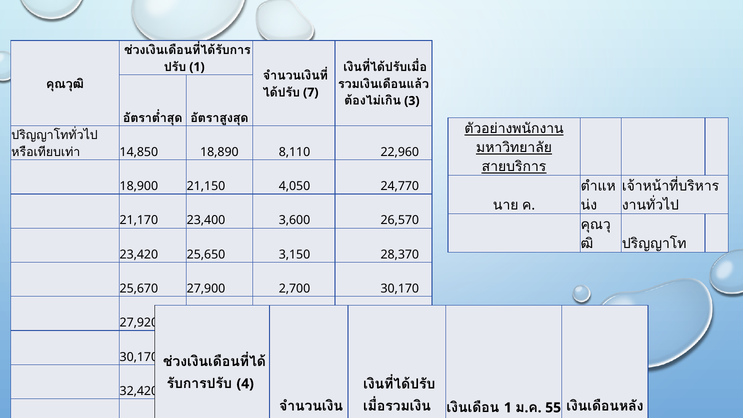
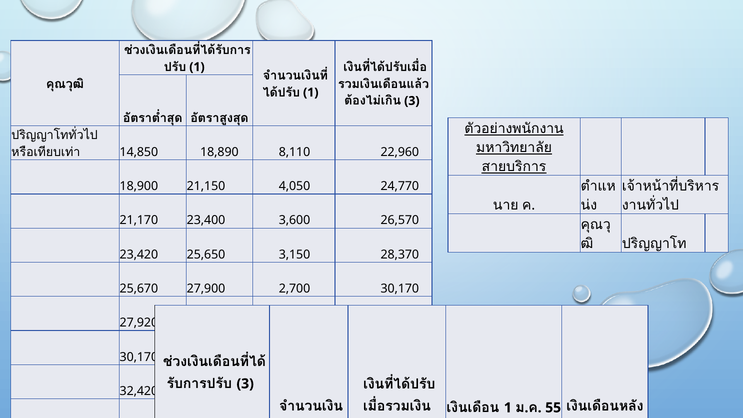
7 at (311, 92): 7 -> 1
4 at (245, 384): 4 -> 3
